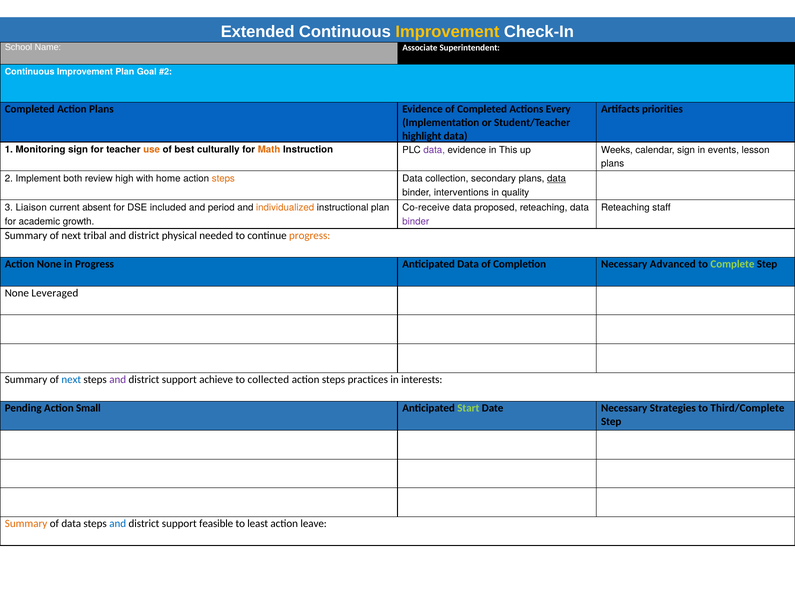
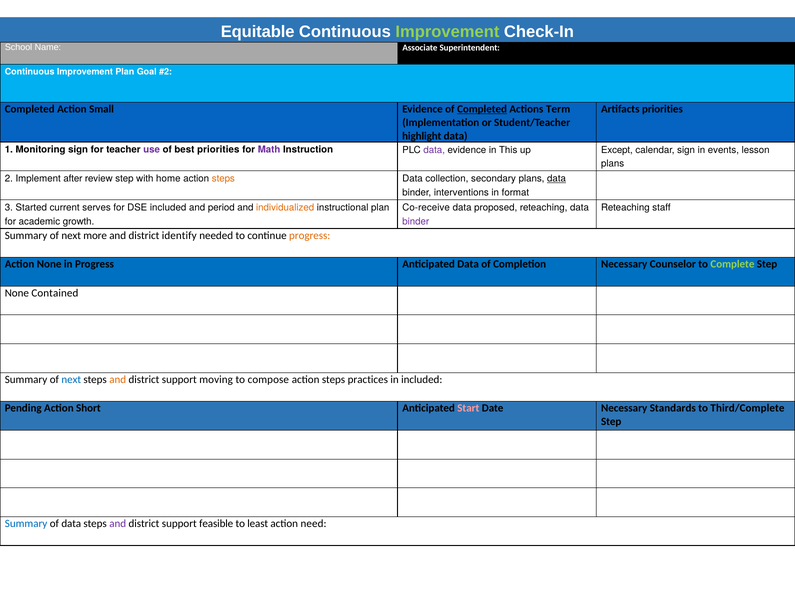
Extended: Extended -> Equitable
Improvement at (447, 32) colour: yellow -> light green
Action Plans: Plans -> Small
Completed at (482, 109) underline: none -> present
Every: Every -> Term
use colour: orange -> purple
best culturally: culturally -> priorities
Math colour: orange -> purple
Weeks: Weeks -> Except
both: both -> after
review high: high -> step
quality: quality -> format
Liaison: Liaison -> Started
absent: absent -> serves
tribal: tribal -> more
physical: physical -> identify
Advanced: Advanced -> Counselor
Leveraged: Leveraged -> Contained
and at (118, 380) colour: purple -> orange
achieve: achieve -> moving
collected: collected -> compose
in interests: interests -> included
Small: Small -> Short
Start colour: light green -> pink
Strategies: Strategies -> Standards
Summary at (26, 524) colour: orange -> blue
and at (118, 524) colour: blue -> purple
leave: leave -> need
